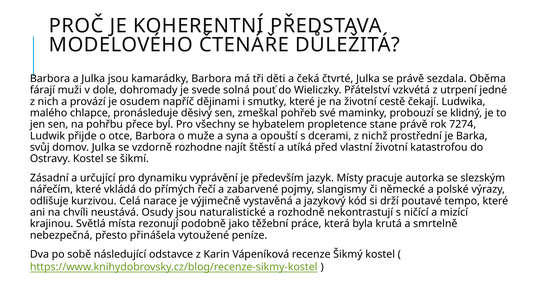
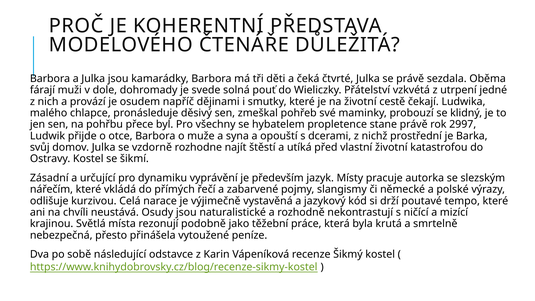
7274: 7274 -> 2997
